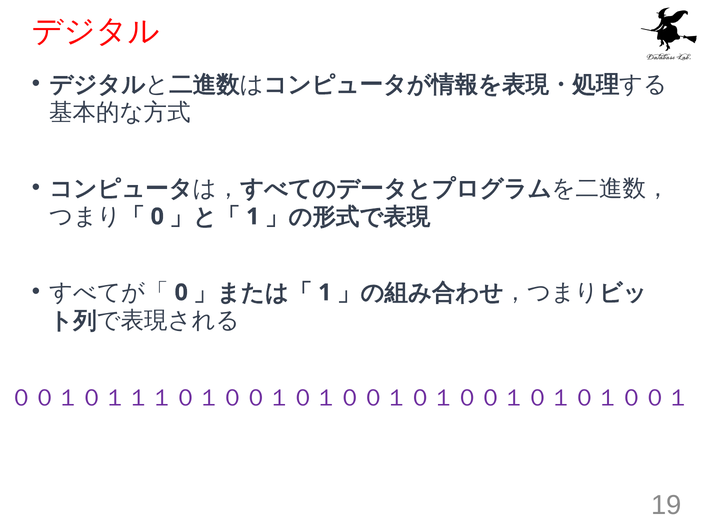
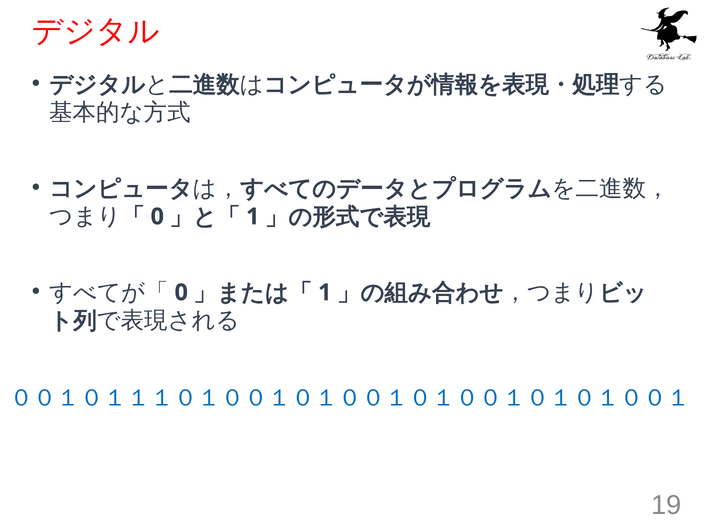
００１０１１１０１００１０１００１０１００１０１０１００１ colour: purple -> blue
